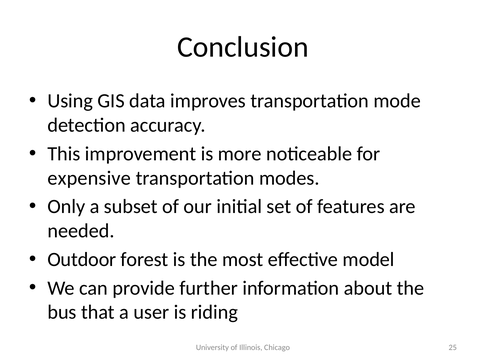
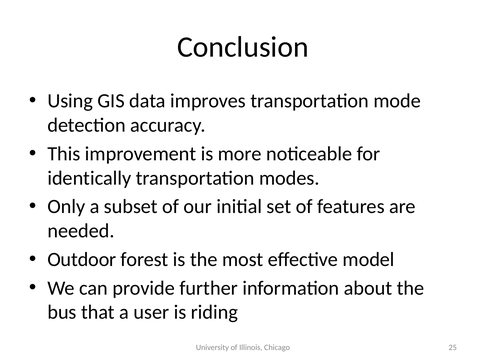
expensive: expensive -> identically
